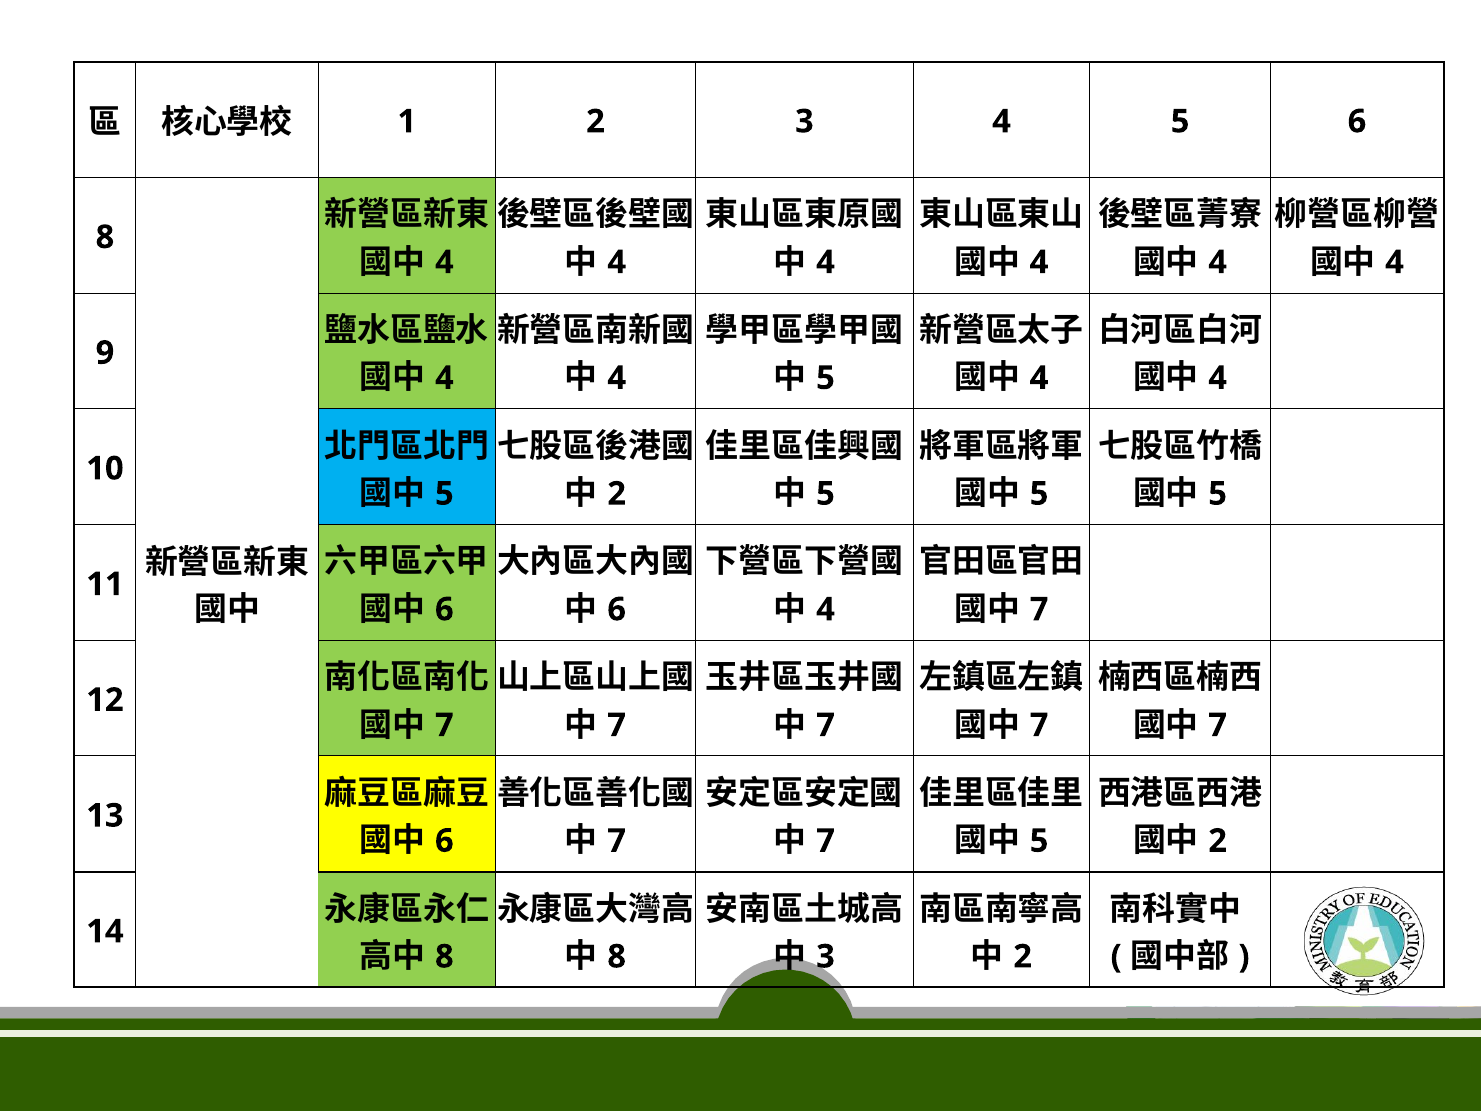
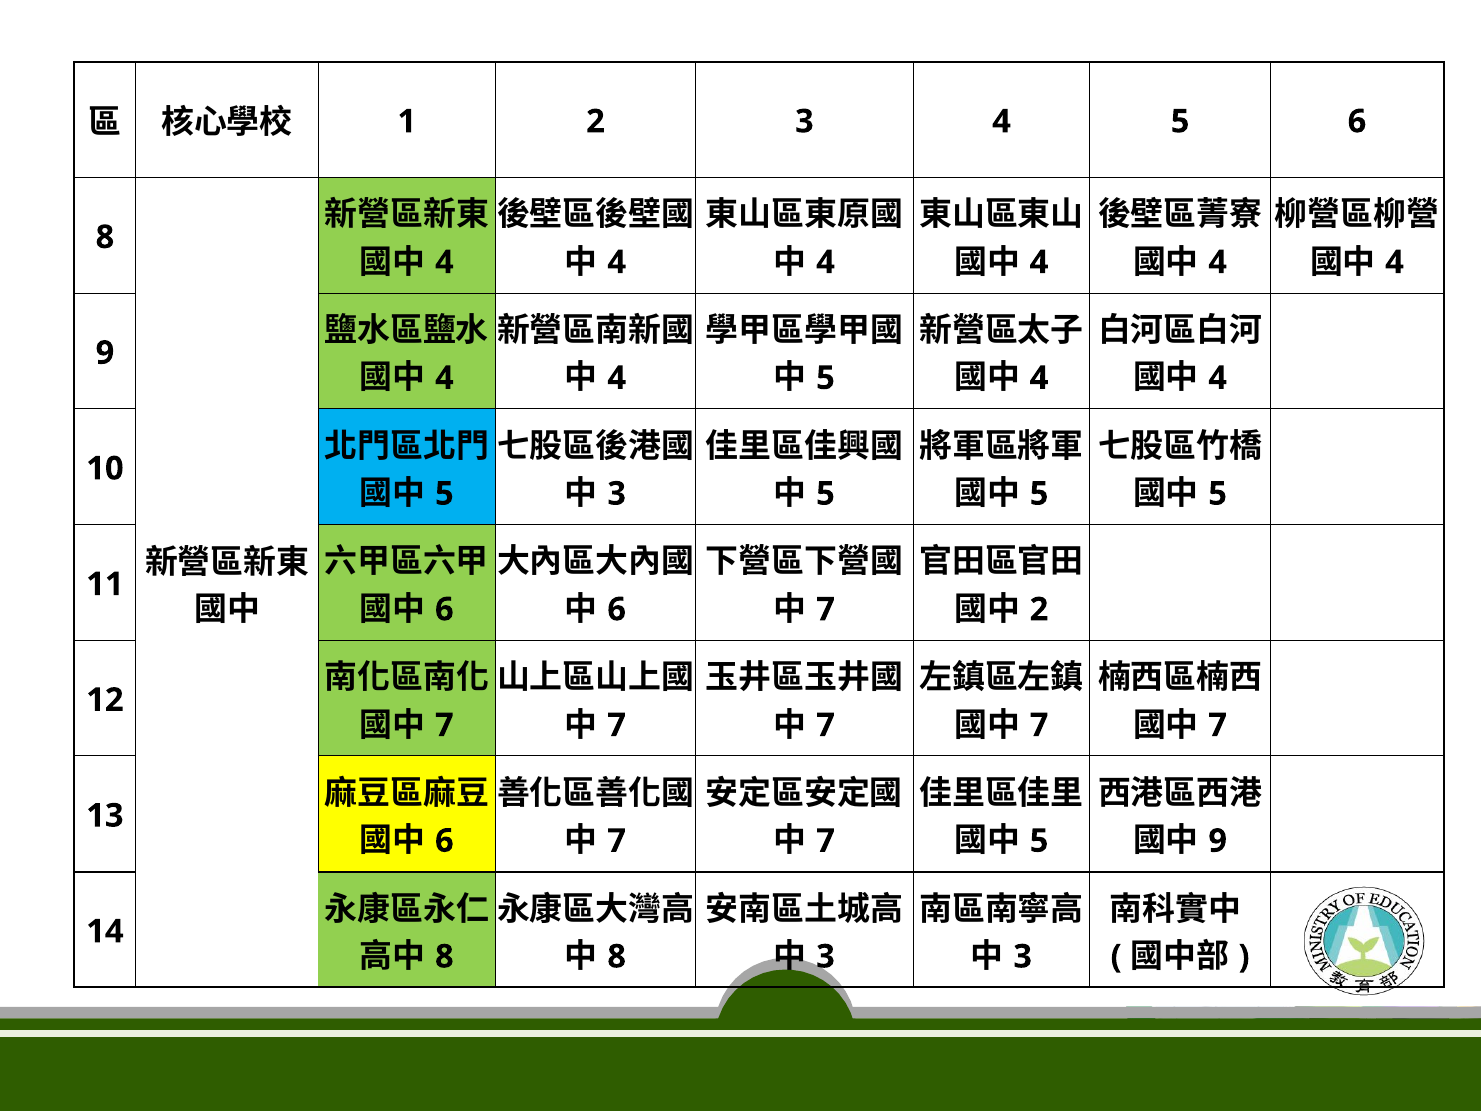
2 at (617, 494): 2 -> 3
4 at (826, 609): 4 -> 7
7 at (1039, 609): 7 -> 2
2 at (1218, 841): 2 -> 9
2 at (1023, 956): 2 -> 3
